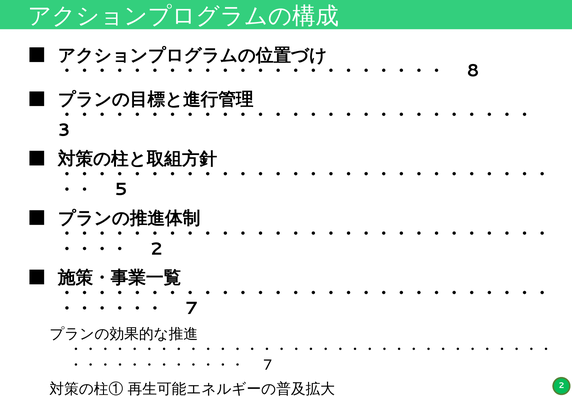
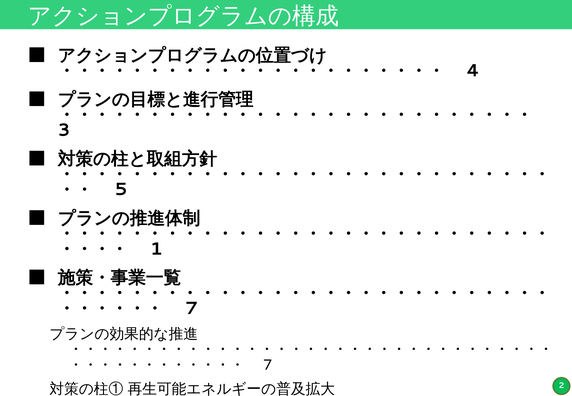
8 at (473, 71): 8 -> 4
2 at (156, 249): 2 -> 1
